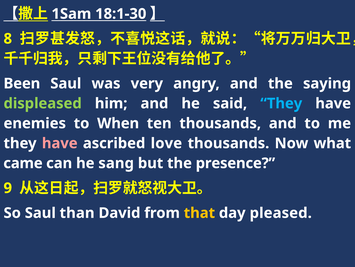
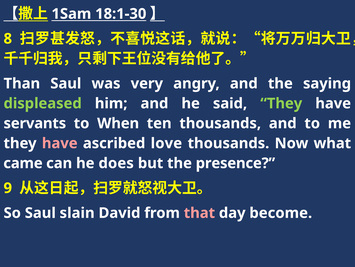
Been: Been -> Than
They at (281, 103) colour: light blue -> light green
enemies: enemies -> servants
sang: sang -> does
than: than -> slain
that colour: yellow -> pink
pleased: pleased -> become
